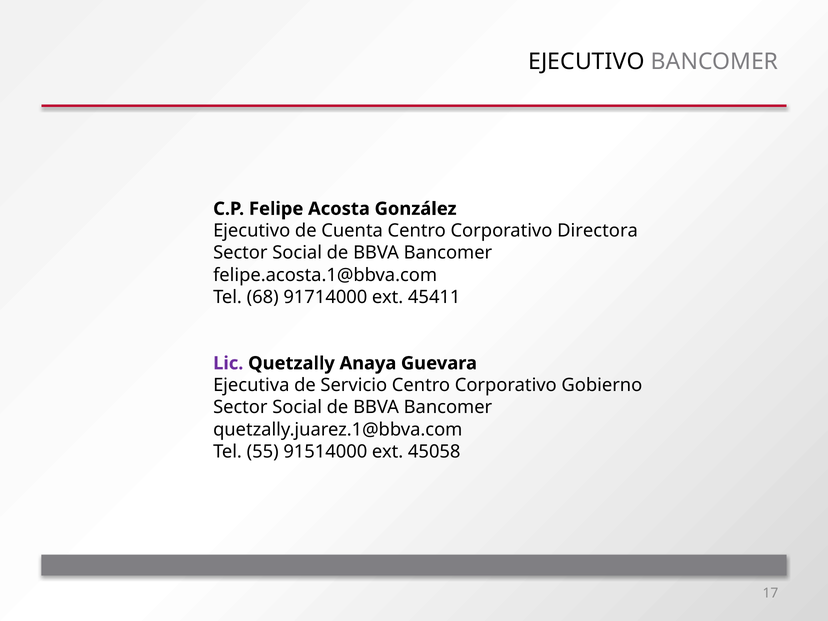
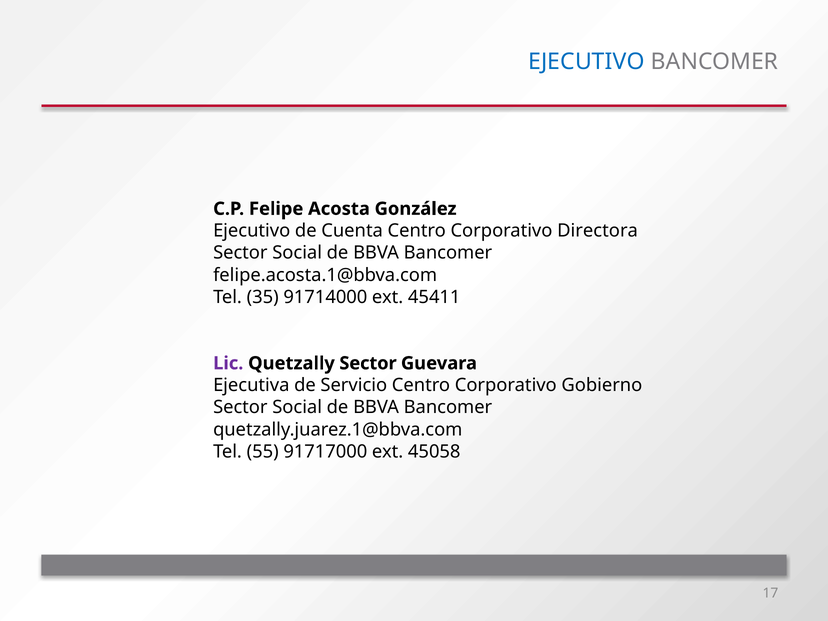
EJECUTIVO at (586, 62) colour: black -> blue
68: 68 -> 35
Quetzally Anaya: Anaya -> Sector
91514000: 91514000 -> 91717000
